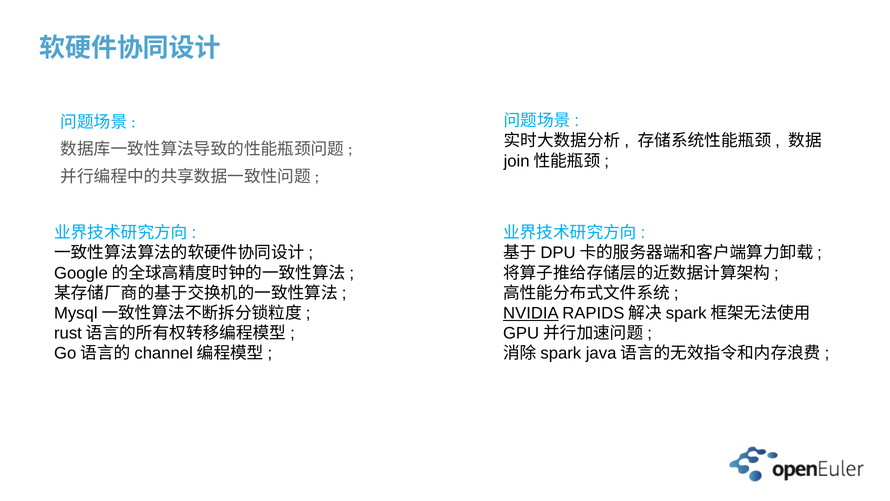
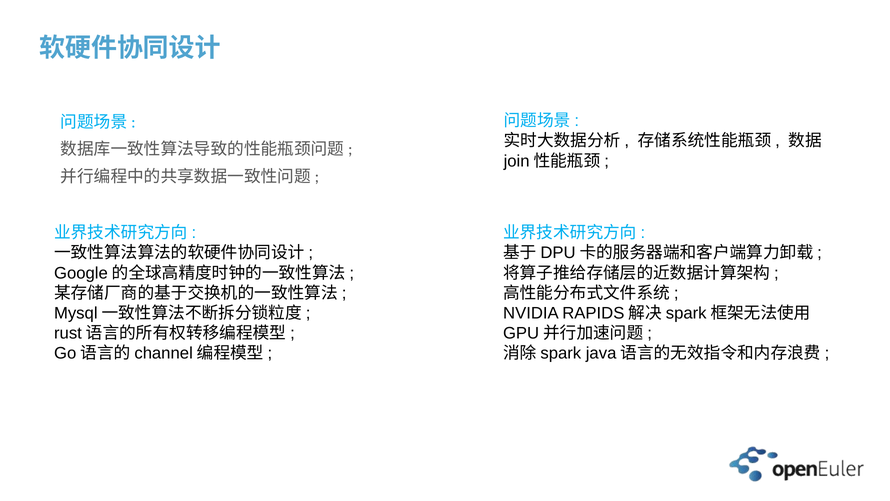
NVIDIA underline: present -> none
